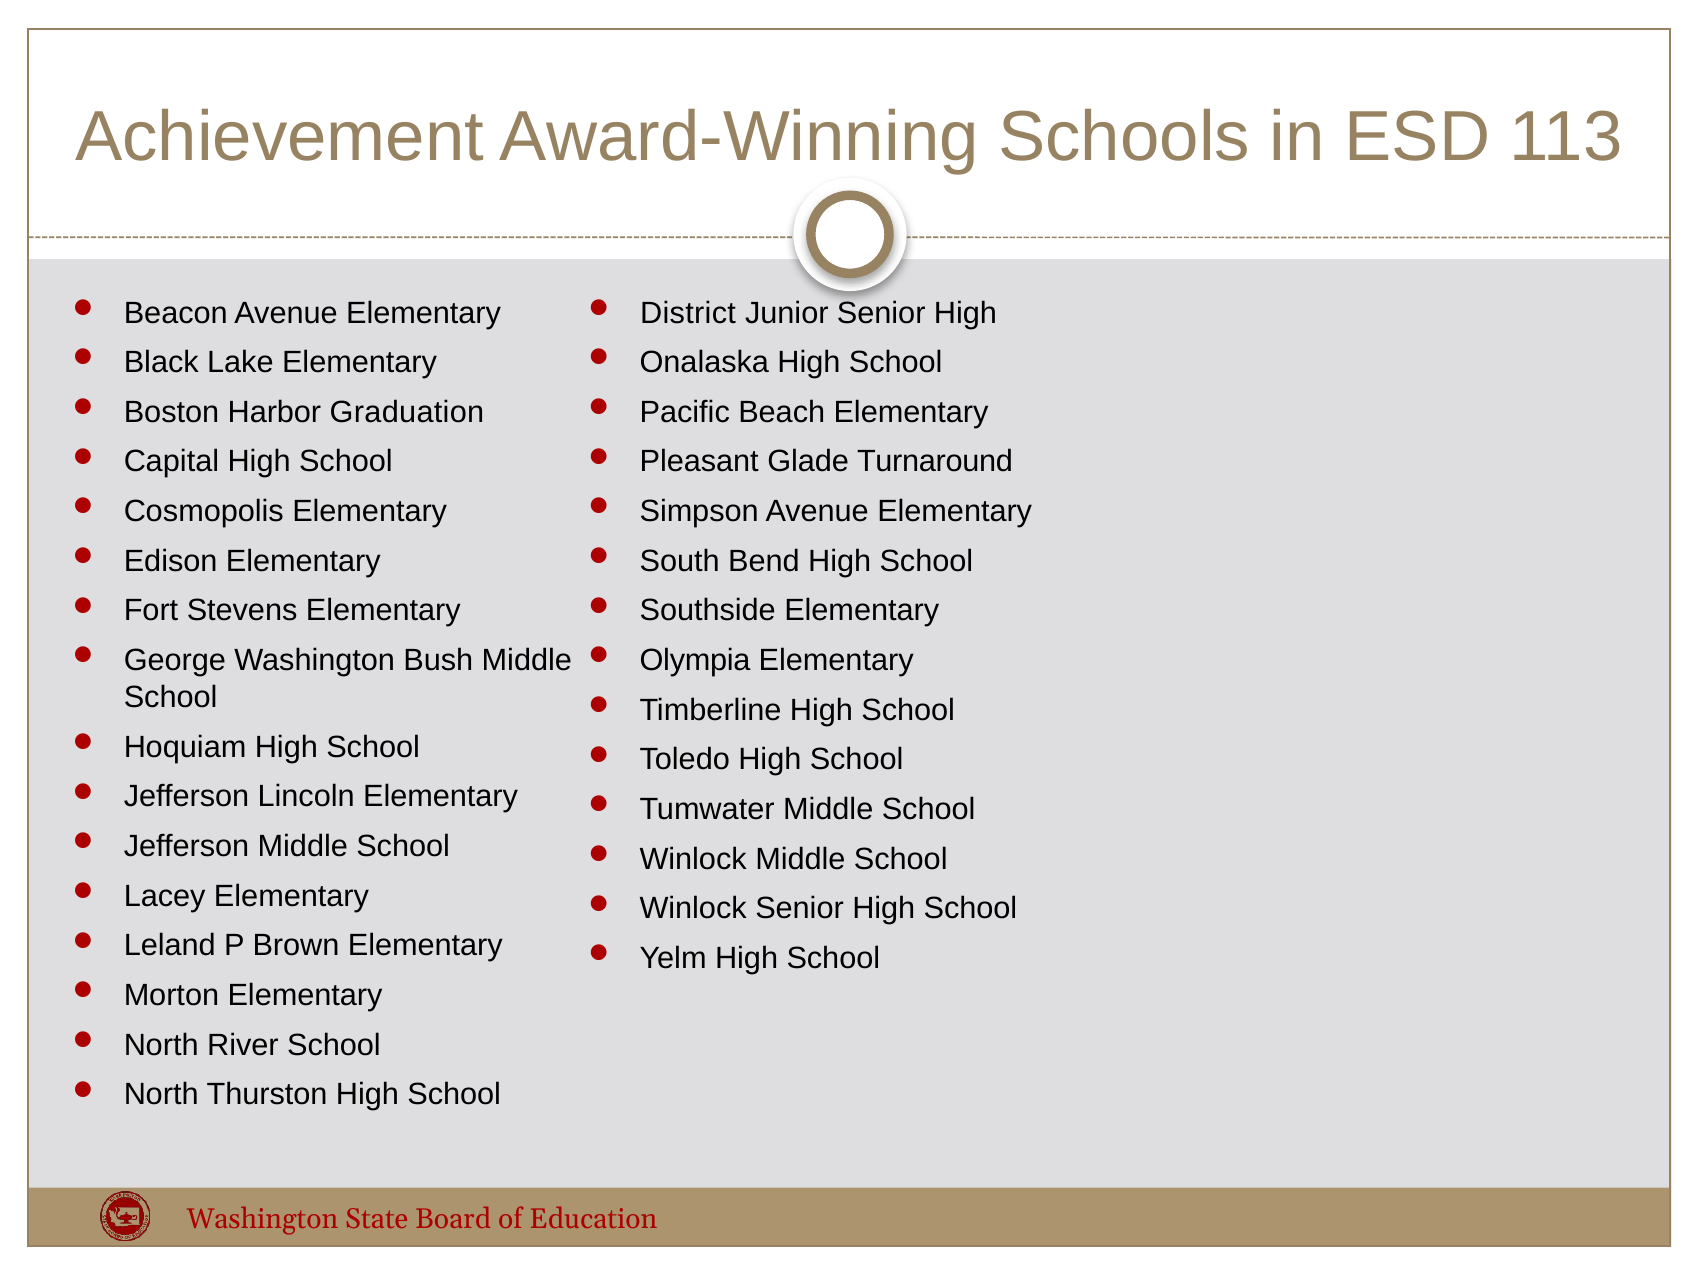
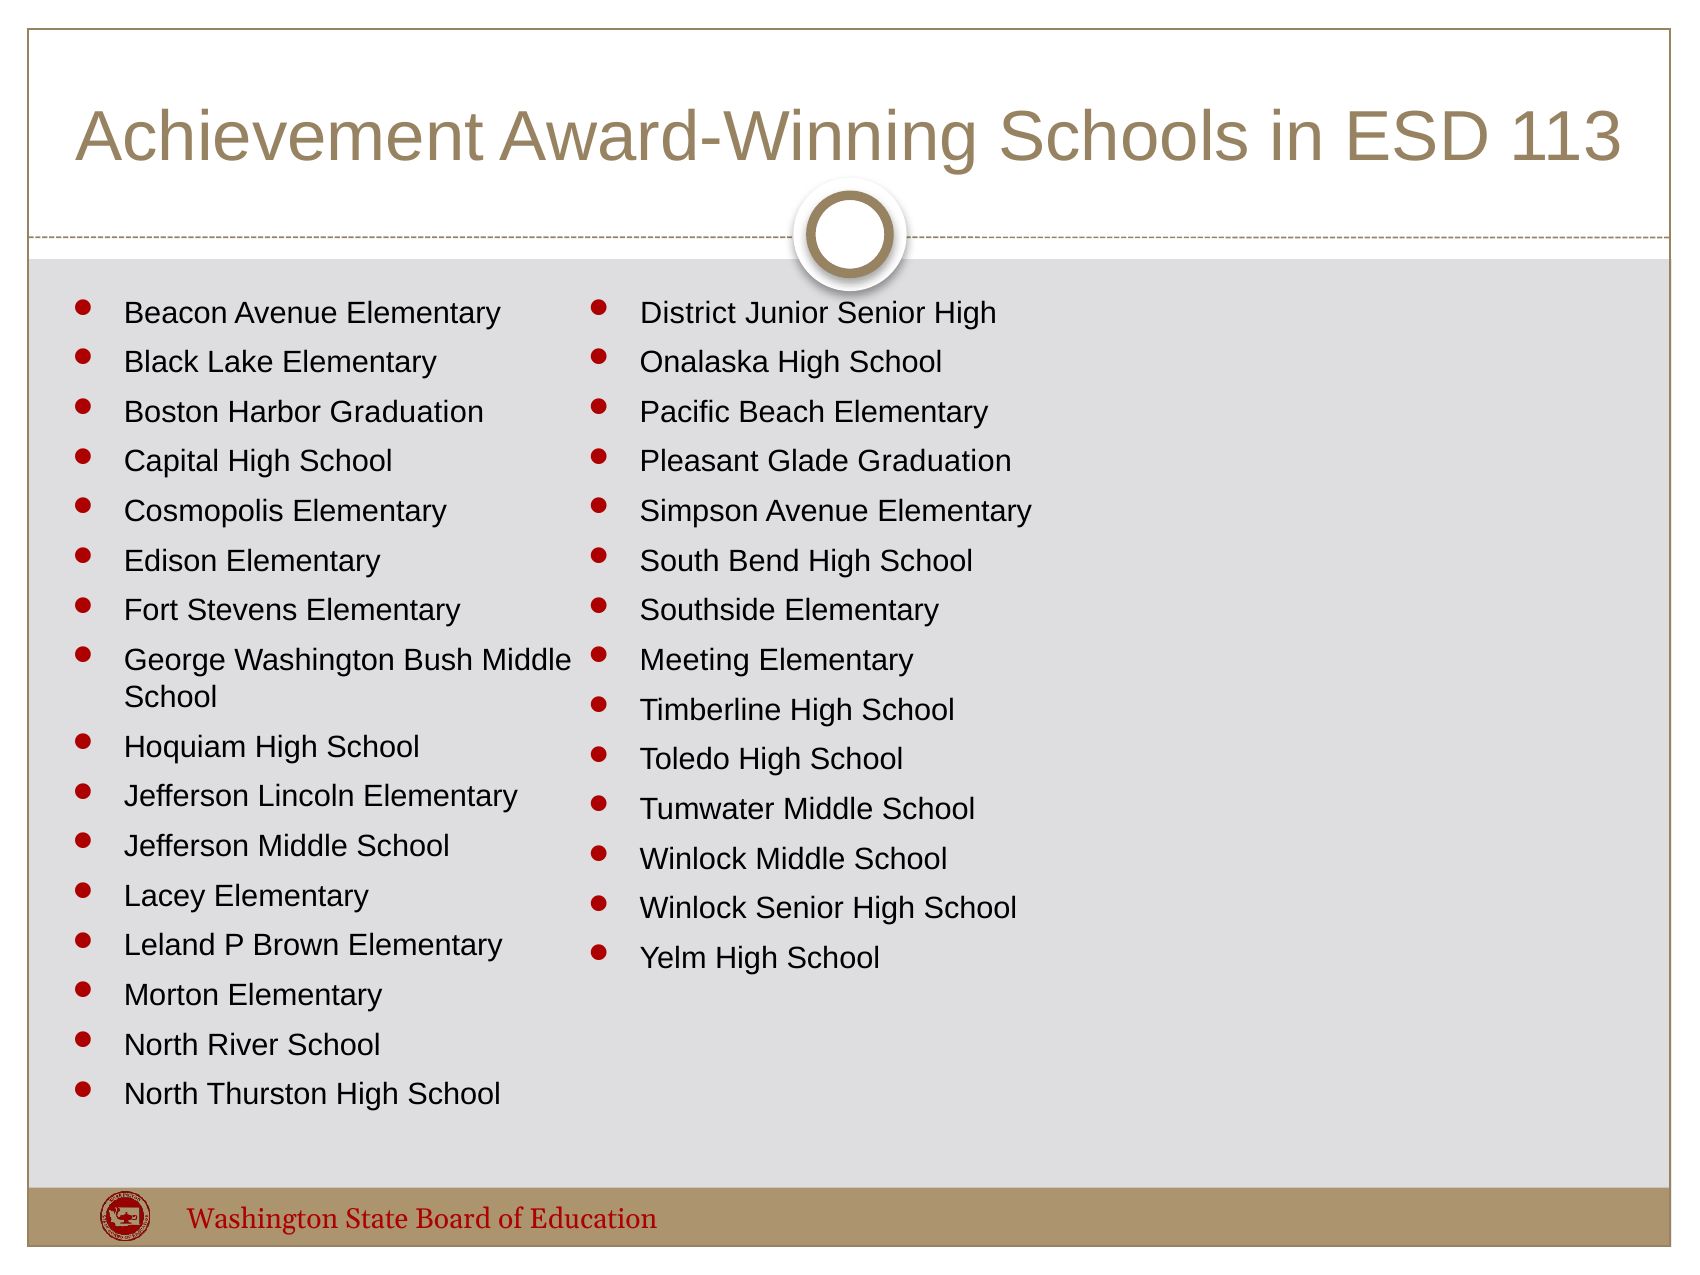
Glade Turnaround: Turnaround -> Graduation
Olympia: Olympia -> Meeting
